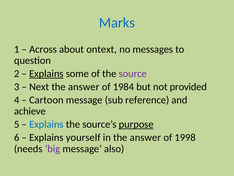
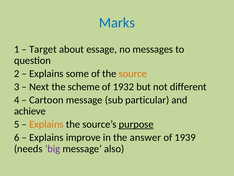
Across: Across -> Target
ontext: ontext -> essage
Explains at (46, 73) underline: present -> none
source colour: purple -> orange
answer at (84, 87): answer -> scheme
1984: 1984 -> 1932
provided: provided -> different
reference: reference -> particular
Explains at (46, 124) colour: blue -> orange
yourself: yourself -> improve
1998: 1998 -> 1939
